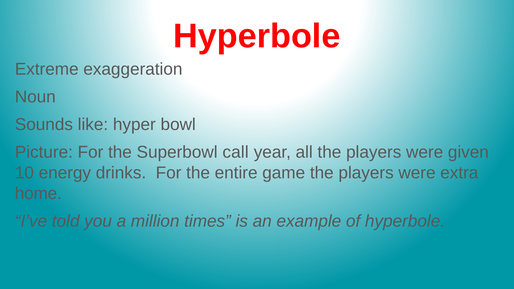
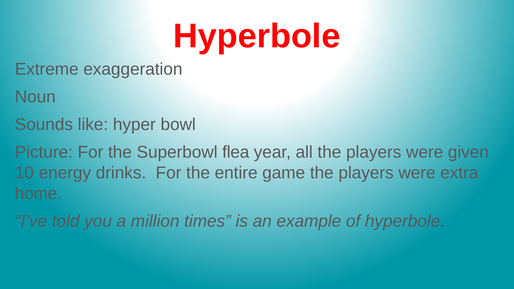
call: call -> flea
